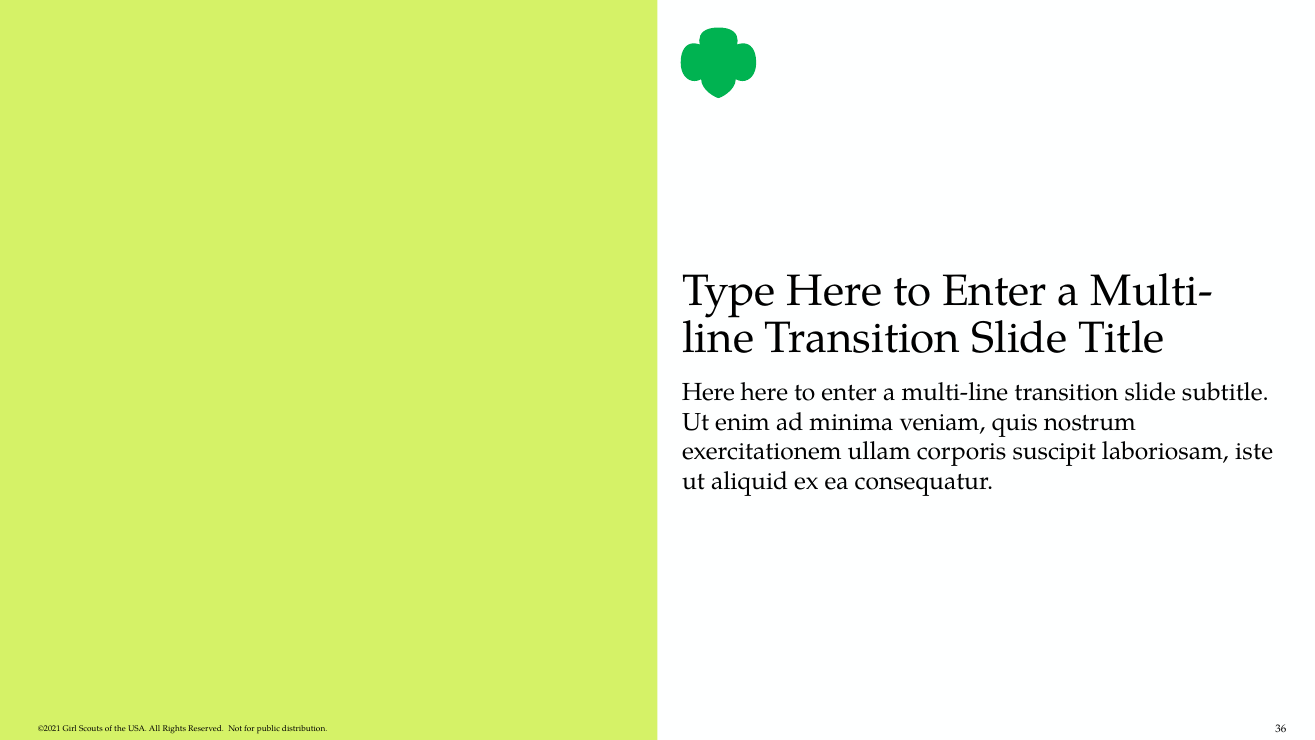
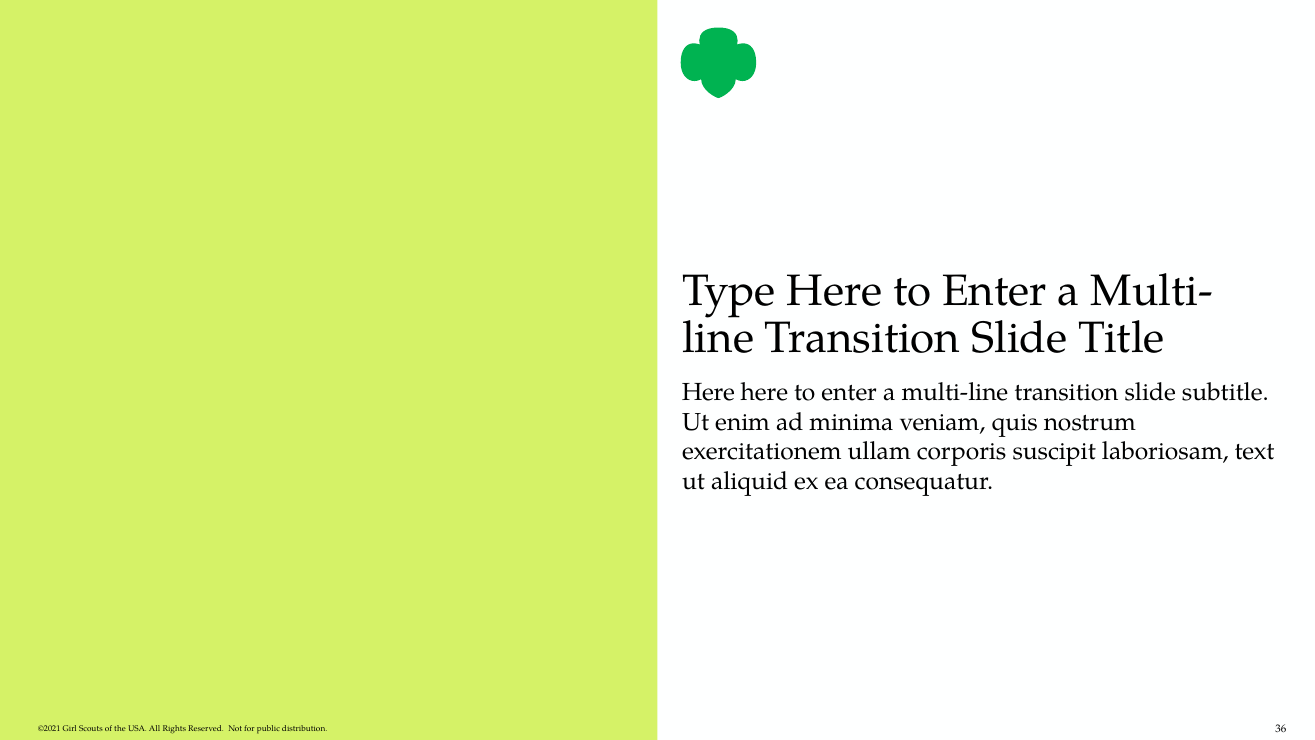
iste: iste -> text
